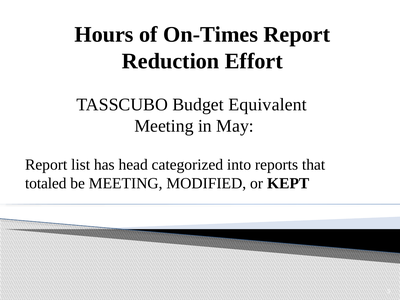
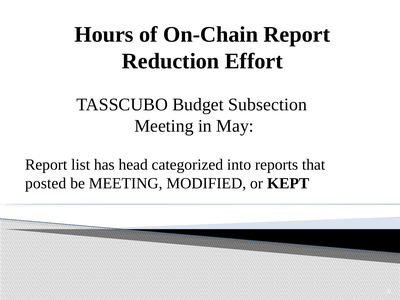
On-Times: On-Times -> On-Chain
Equivalent: Equivalent -> Subsection
totaled: totaled -> posted
